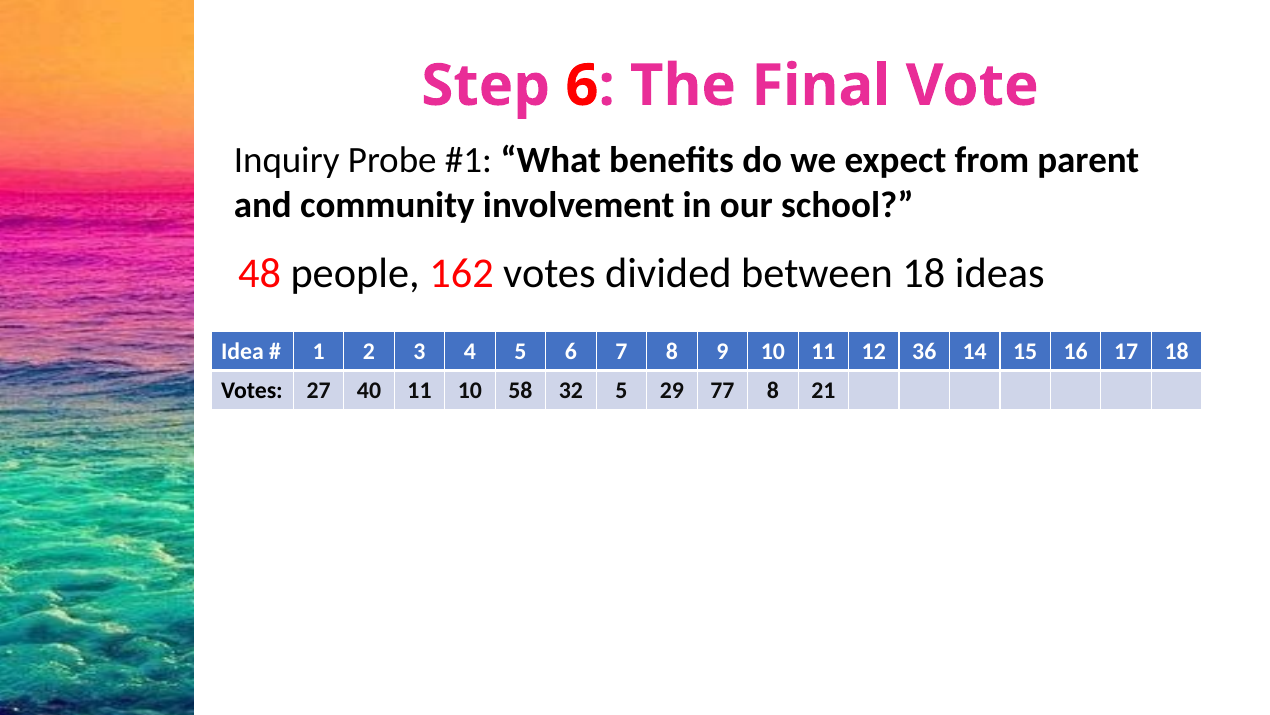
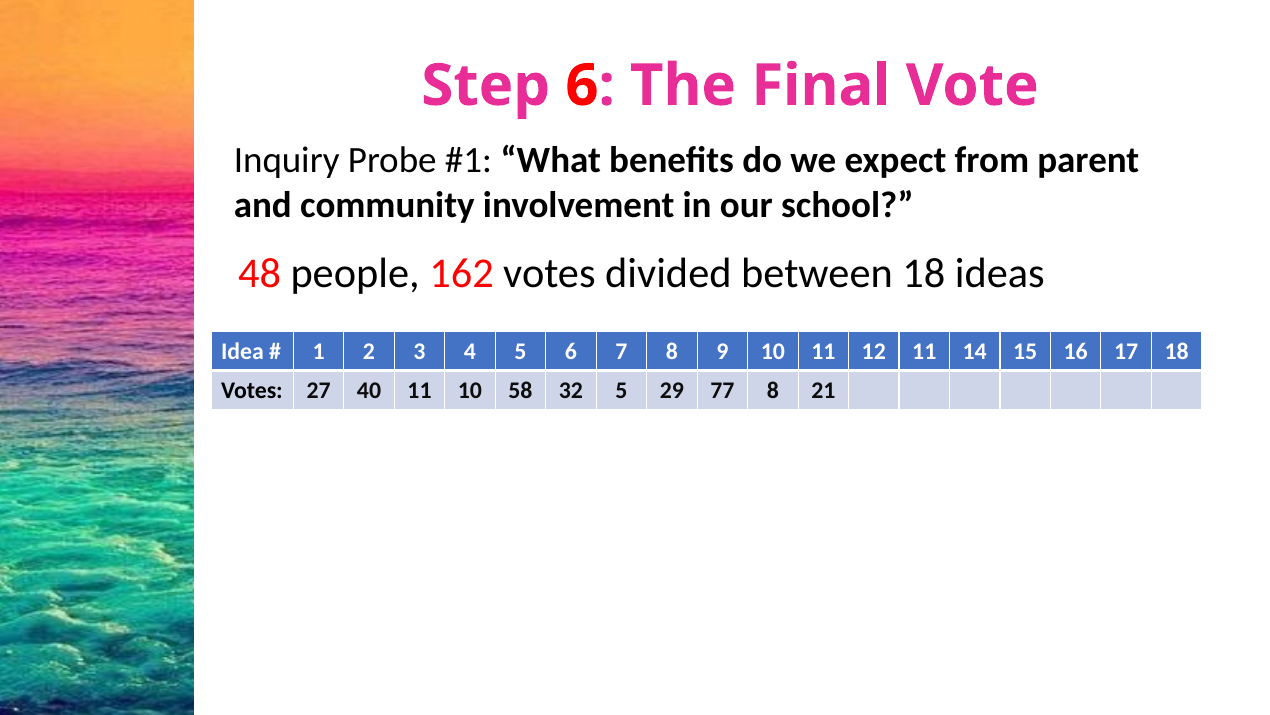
12 36: 36 -> 11
